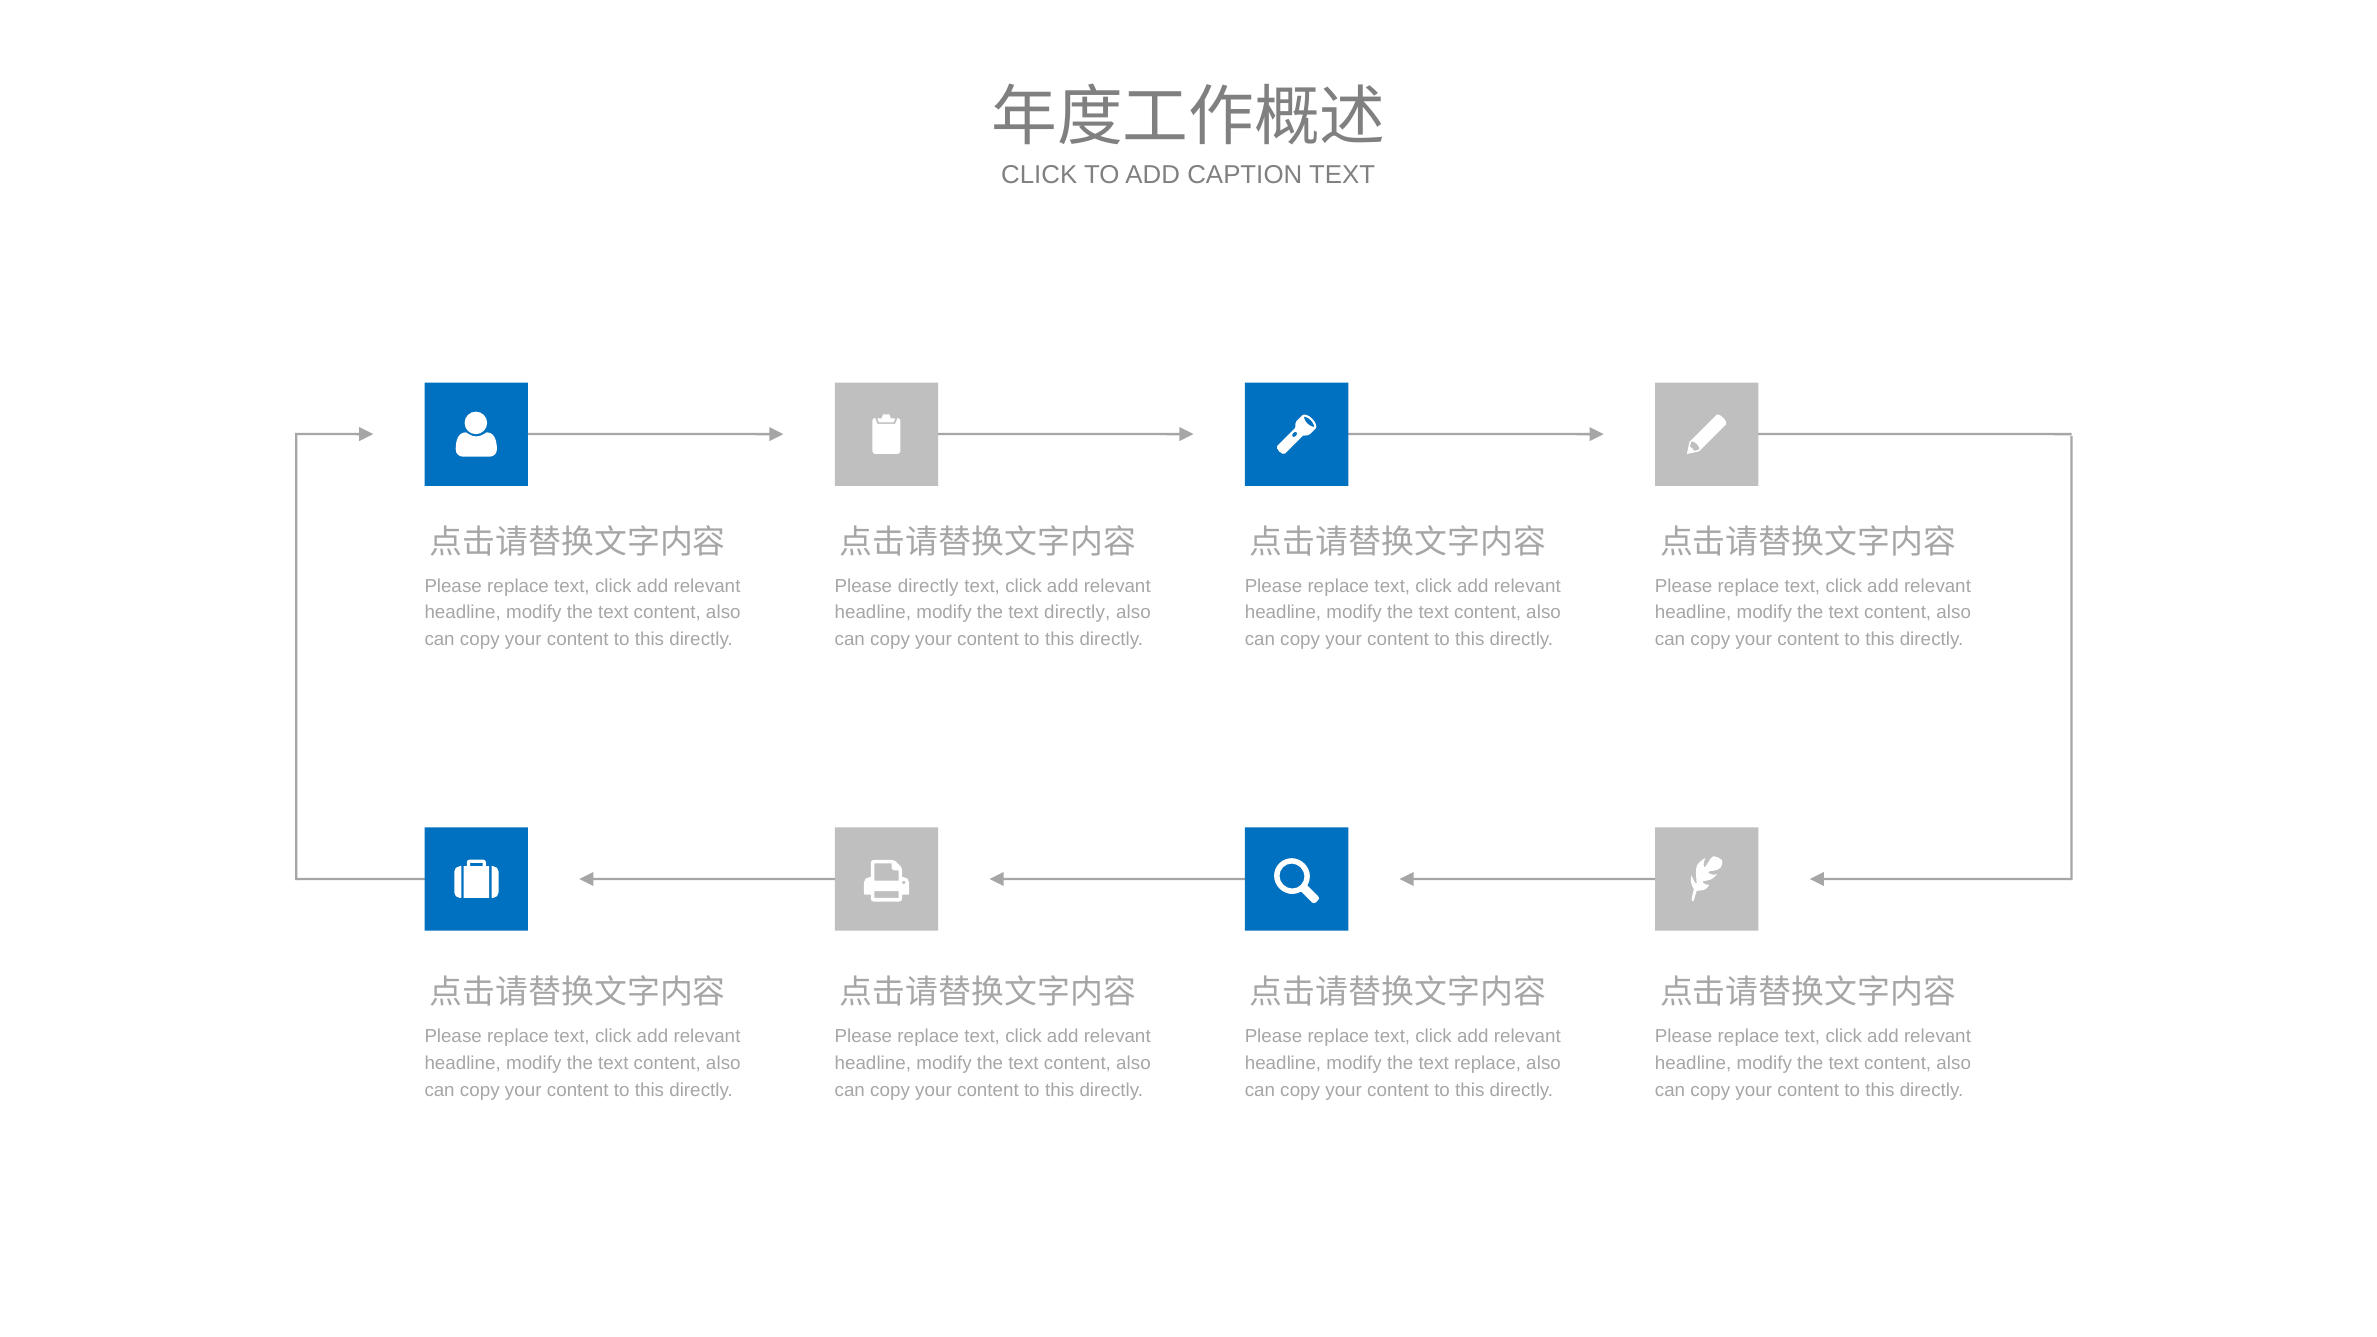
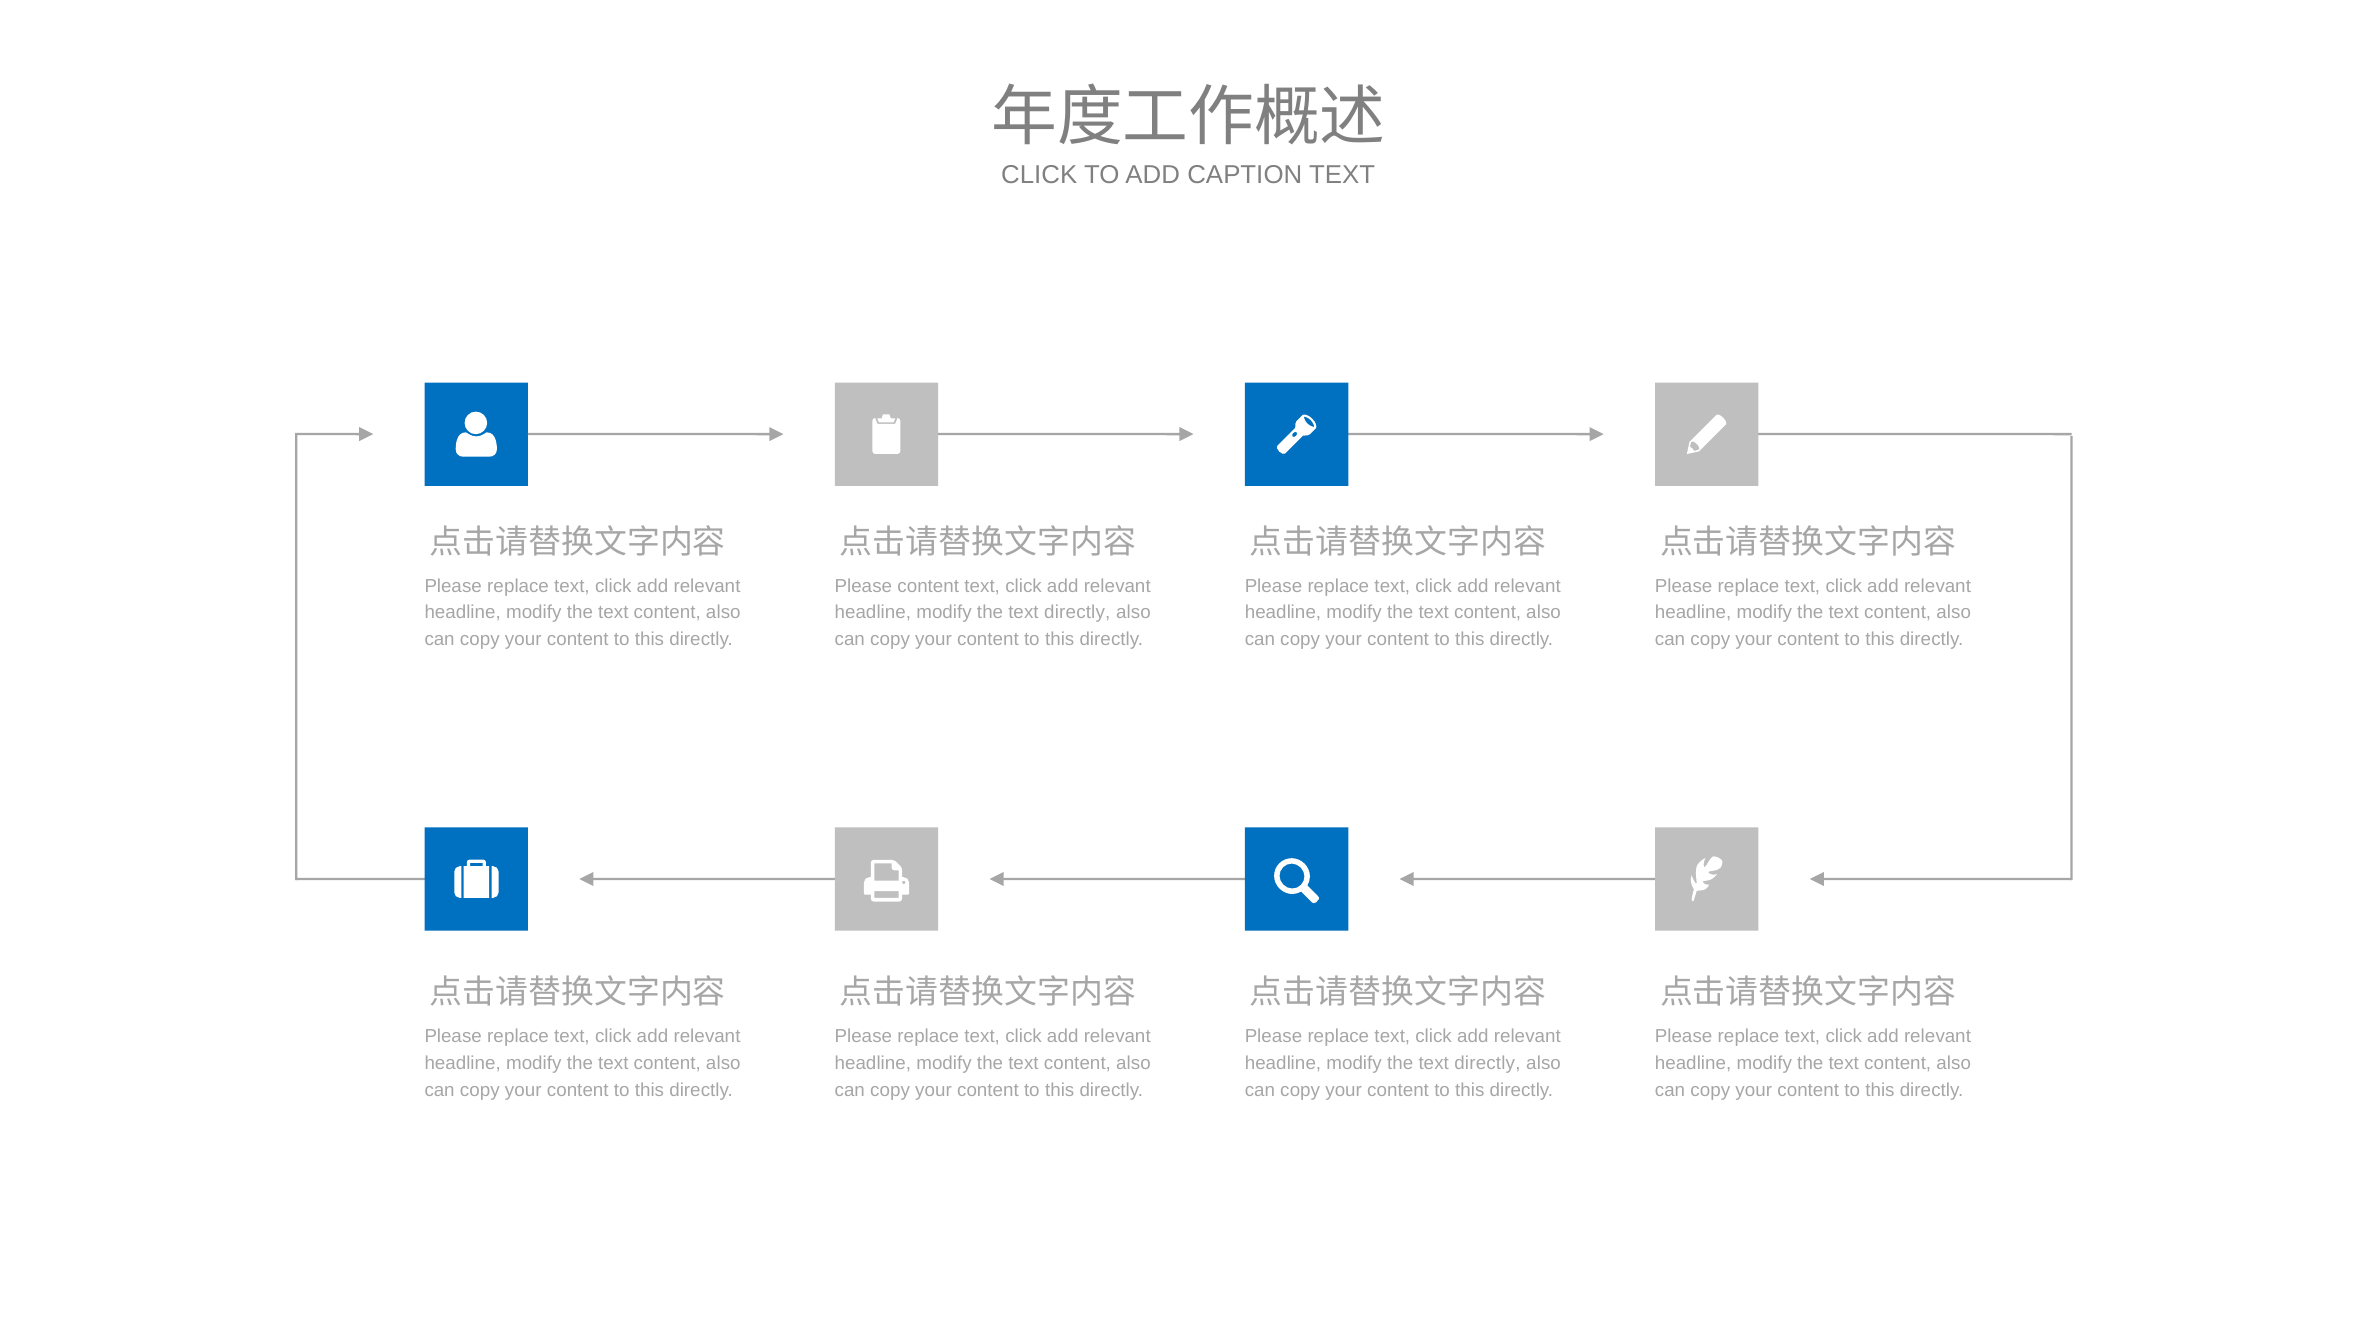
Please directly: directly -> content
replace at (1488, 1063): replace -> directly
